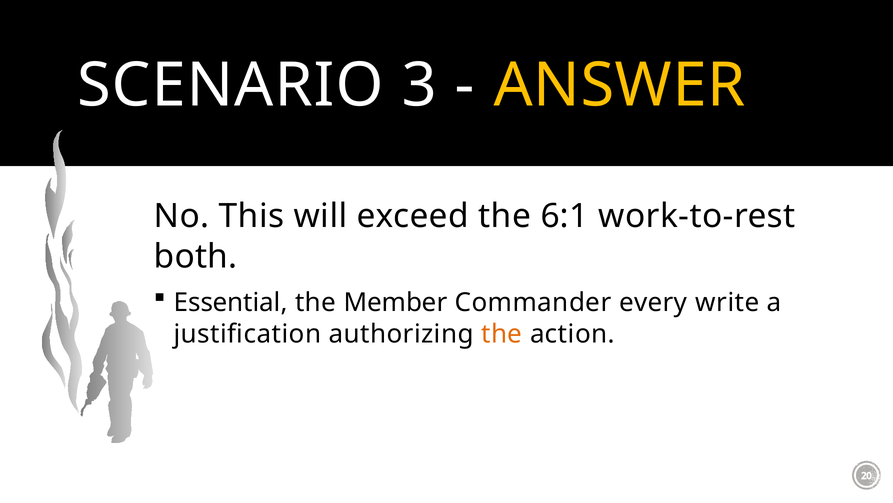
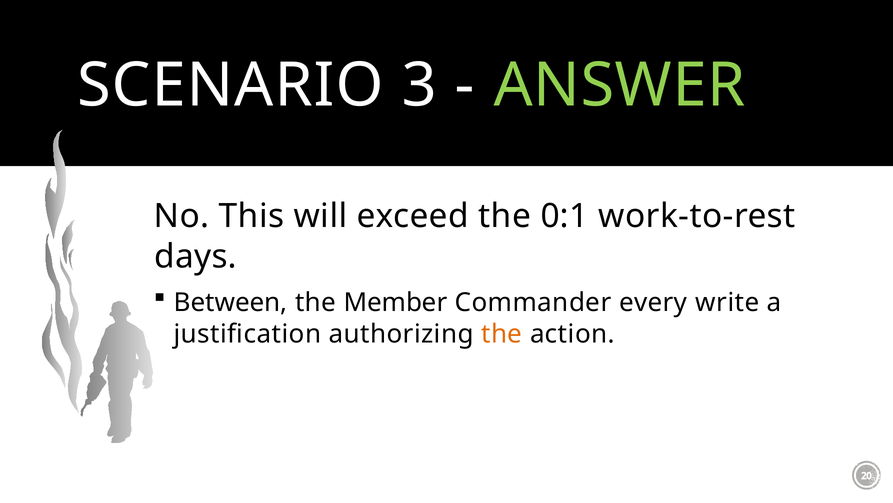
ANSWER colour: yellow -> light green
6:1: 6:1 -> 0:1
both: both -> days
Essential: Essential -> Between
